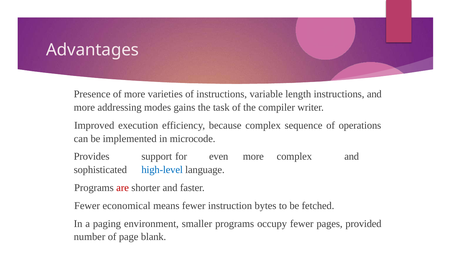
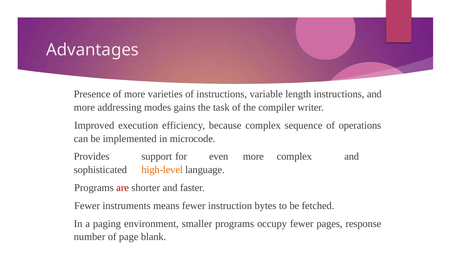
high-level colour: blue -> orange
economical: economical -> instruments
provided: provided -> response
